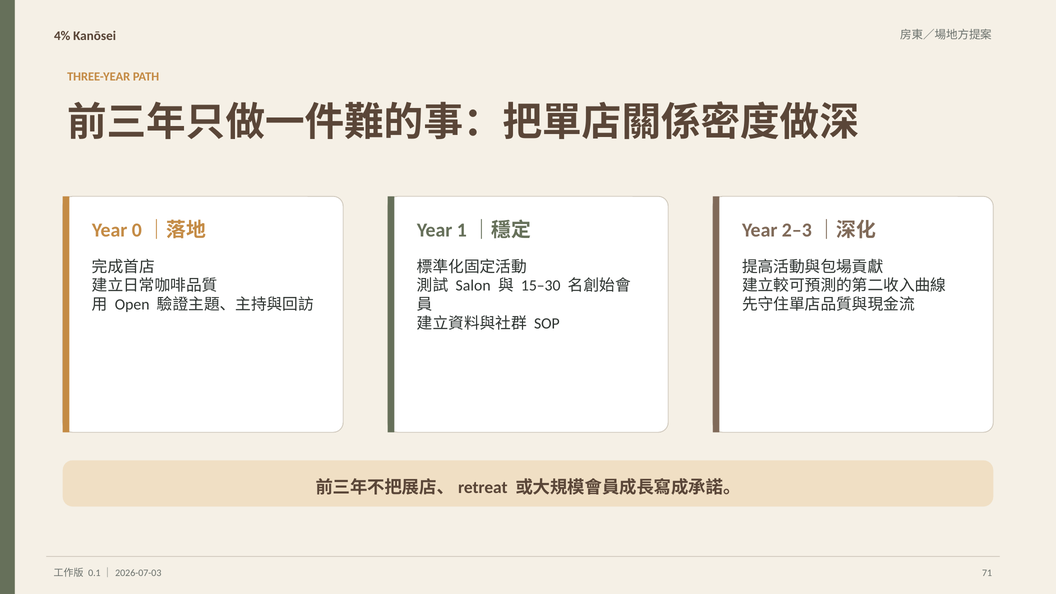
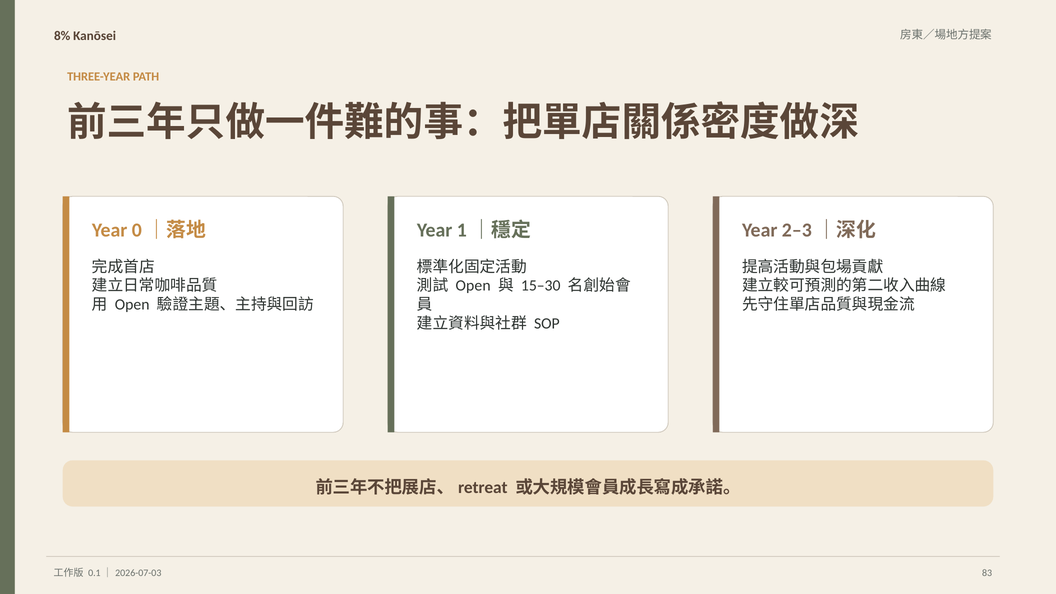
4%: 4% -> 8%
Salon at (473, 286): Salon -> Open
71: 71 -> 83
